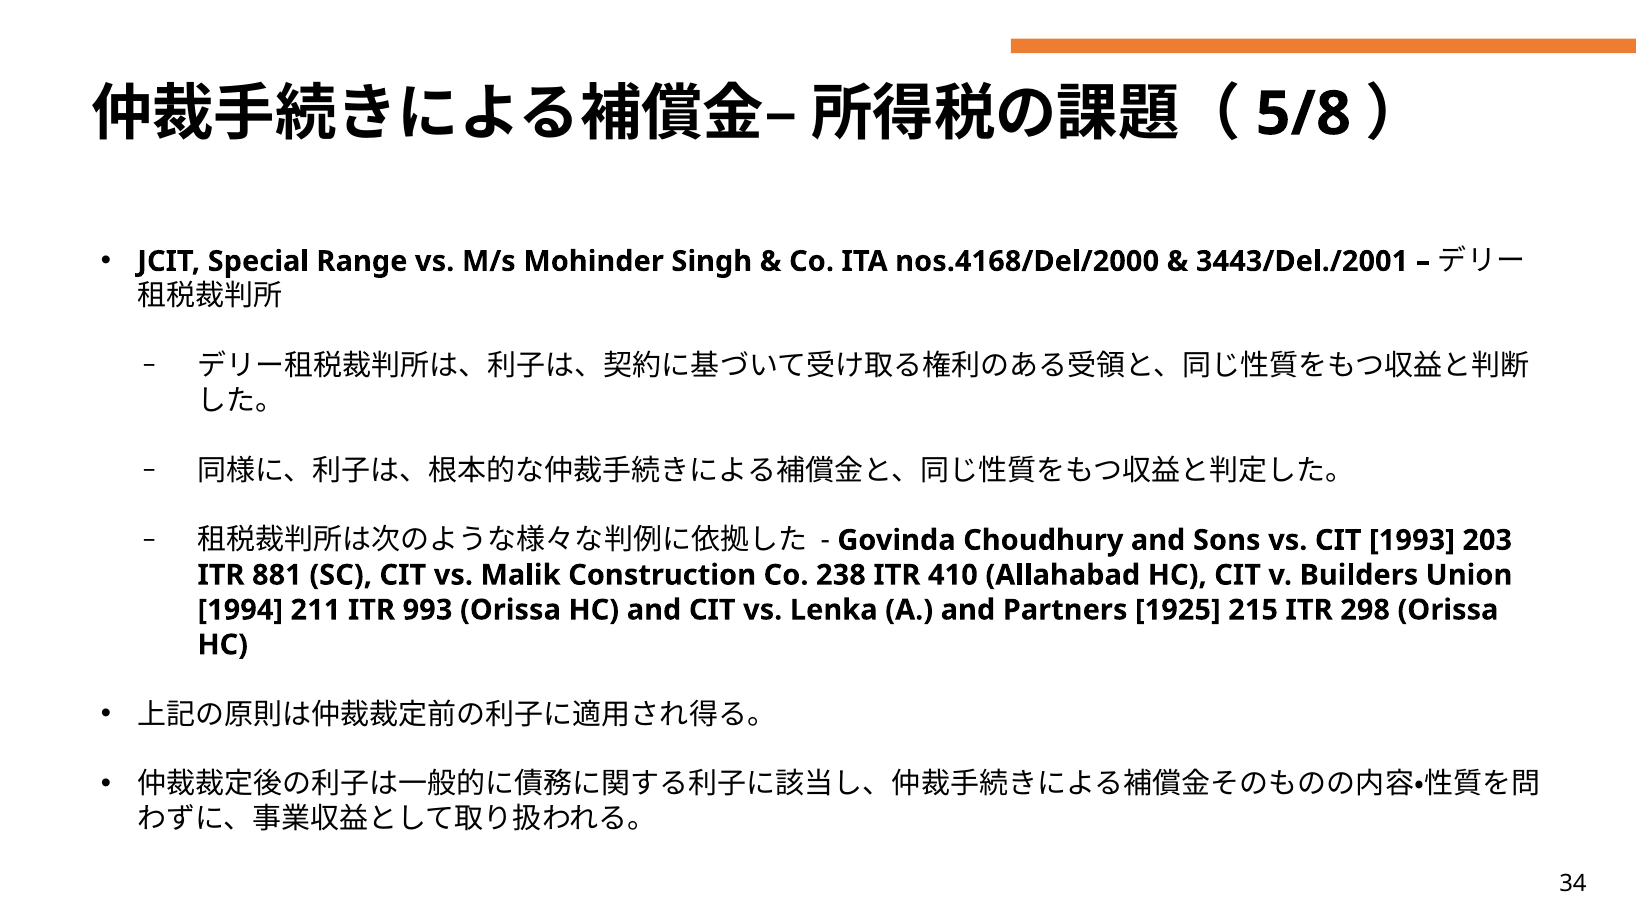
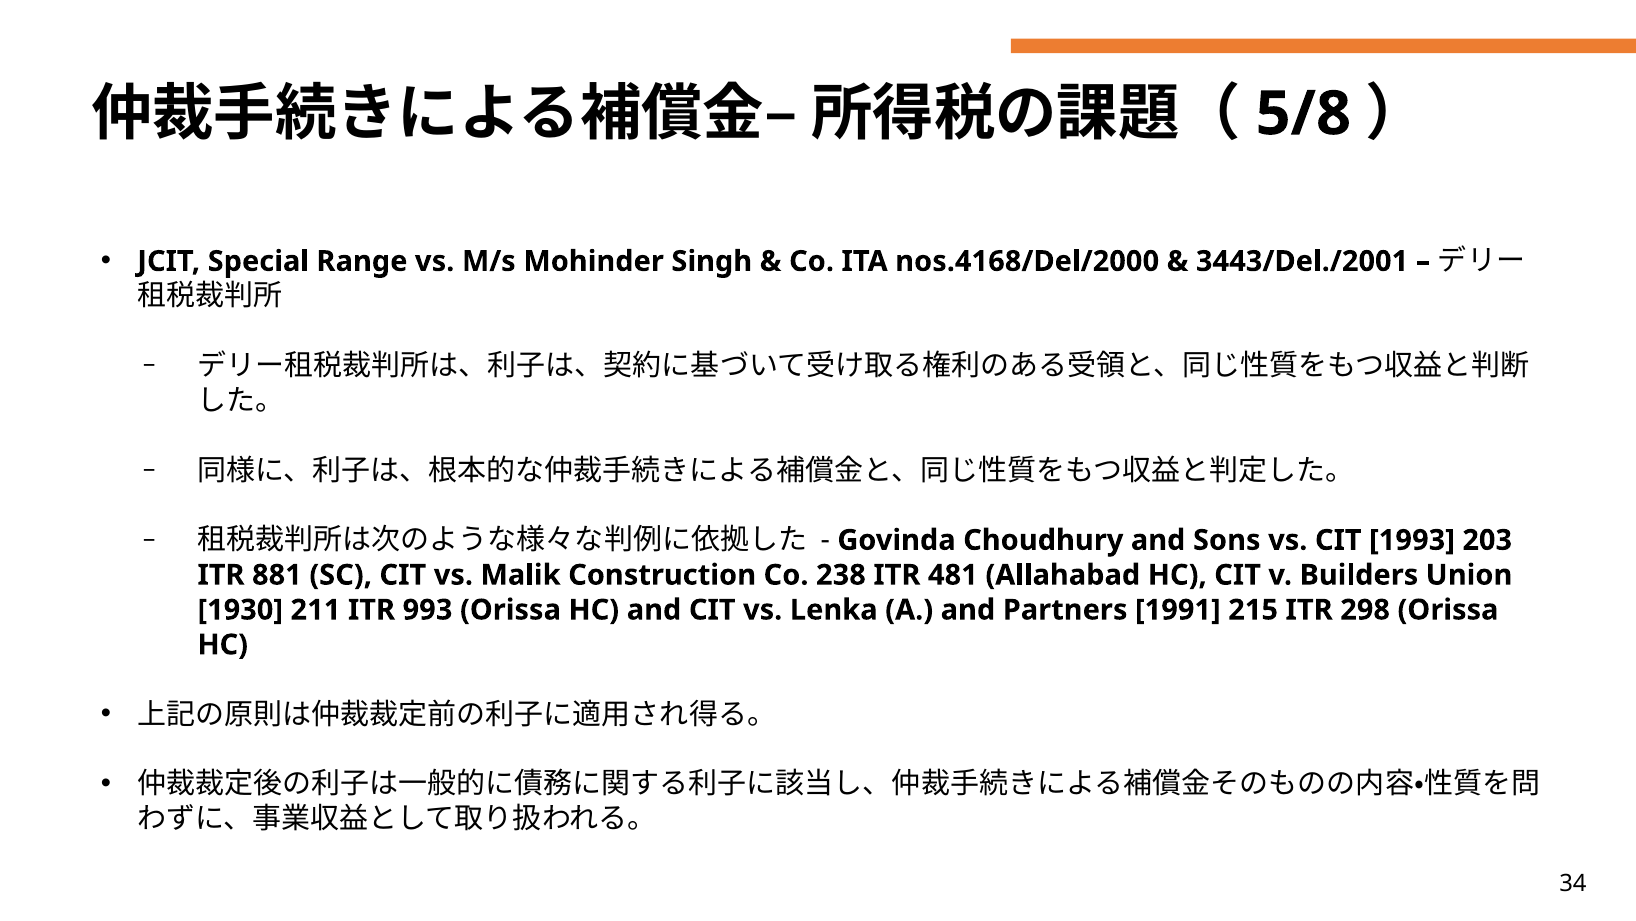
410: 410 -> 481
1994: 1994 -> 1930
1925: 1925 -> 1991
